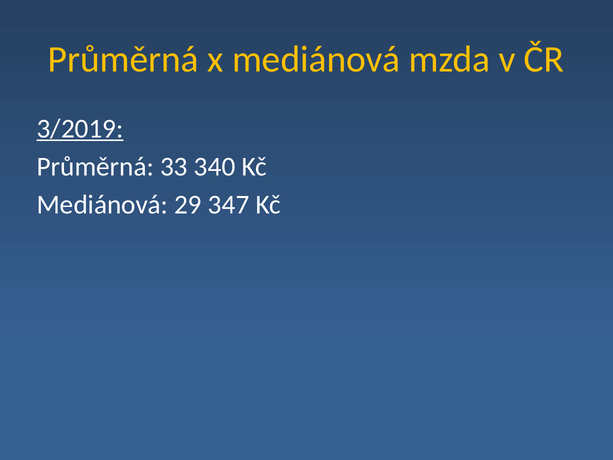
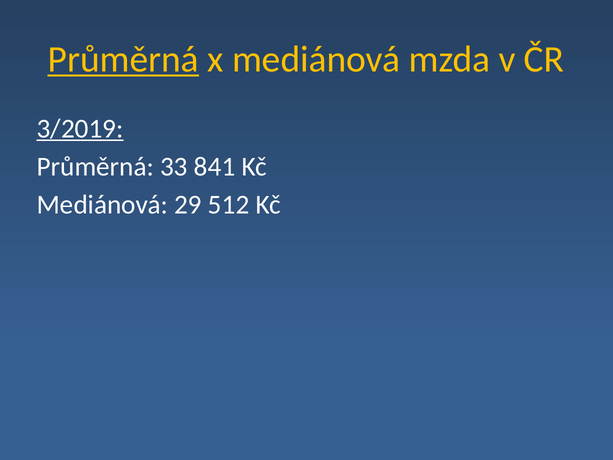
Průměrná at (123, 59) underline: none -> present
340: 340 -> 841
347: 347 -> 512
